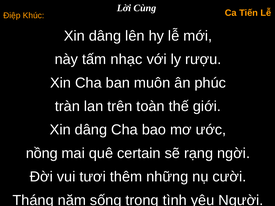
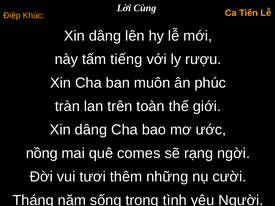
nhạc: nhạc -> tiếng
certain: certain -> comes
